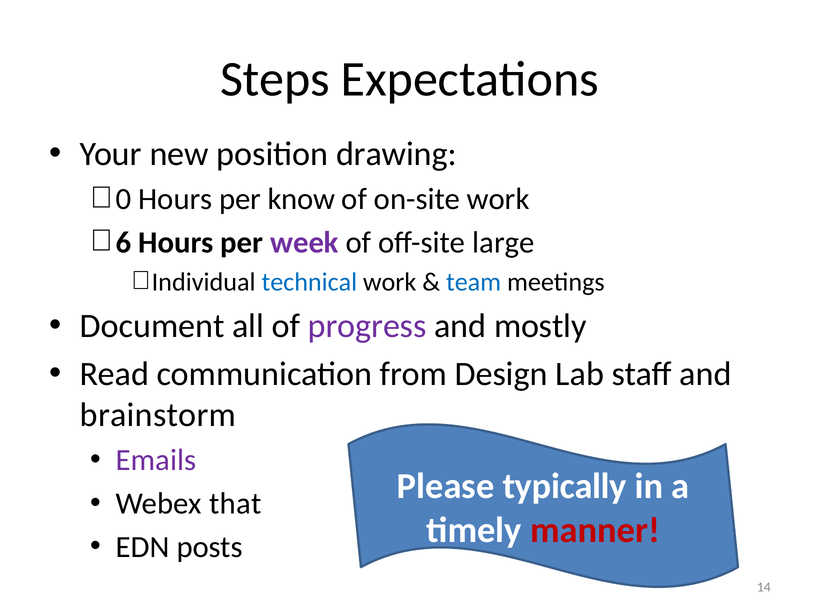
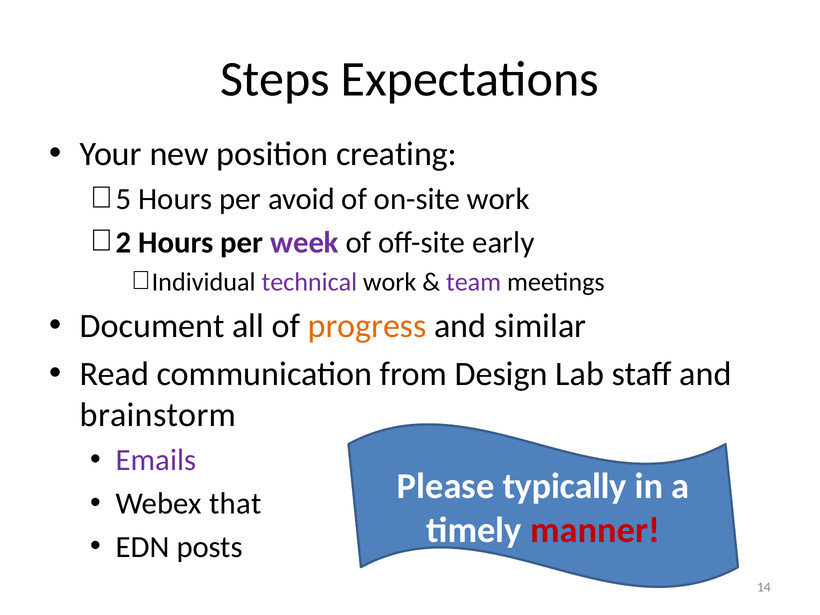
drawing: drawing -> creating
0: 0 -> 5
know: know -> avoid
6: 6 -> 2
large: large -> early
technical colour: blue -> purple
team colour: blue -> purple
progress colour: purple -> orange
mostly: mostly -> similar
